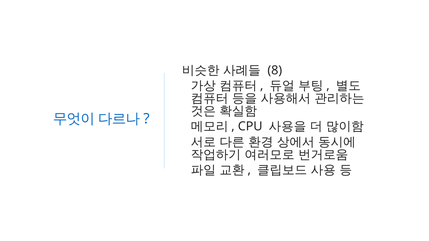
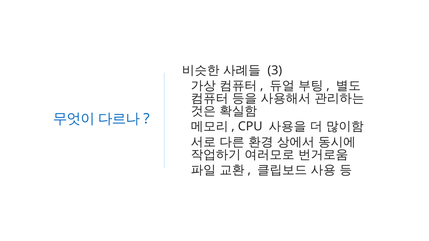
8: 8 -> 3
